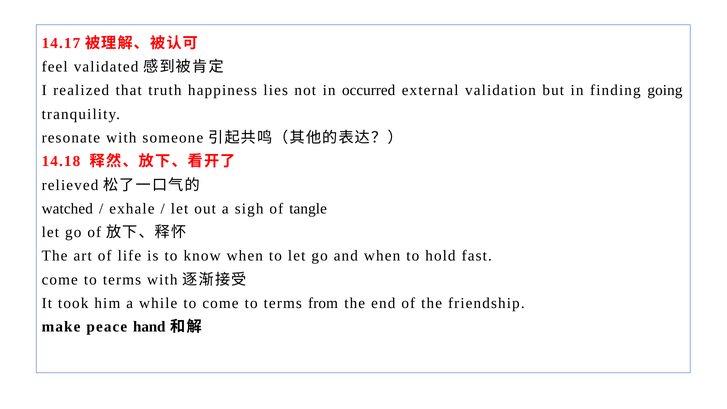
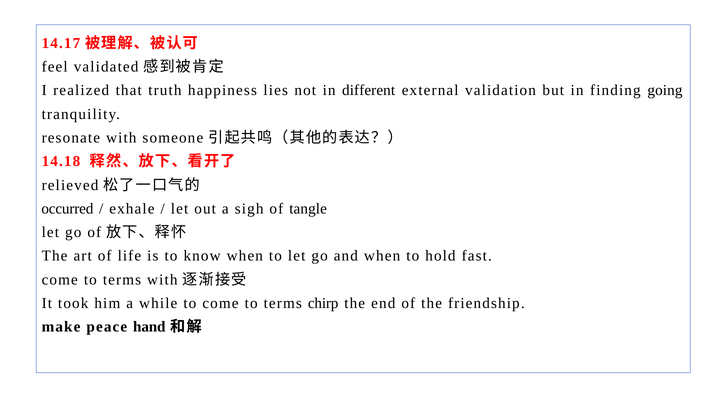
occurred: occurred -> different
watched: watched -> occurred
from: from -> chirp
